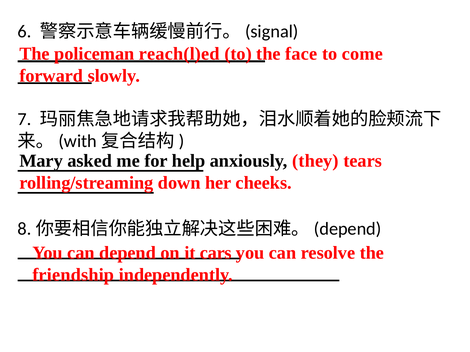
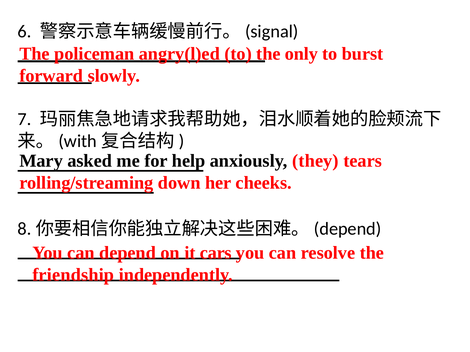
reach(l)ed: reach(l)ed -> angry(l)ed
face: face -> only
come: come -> burst
